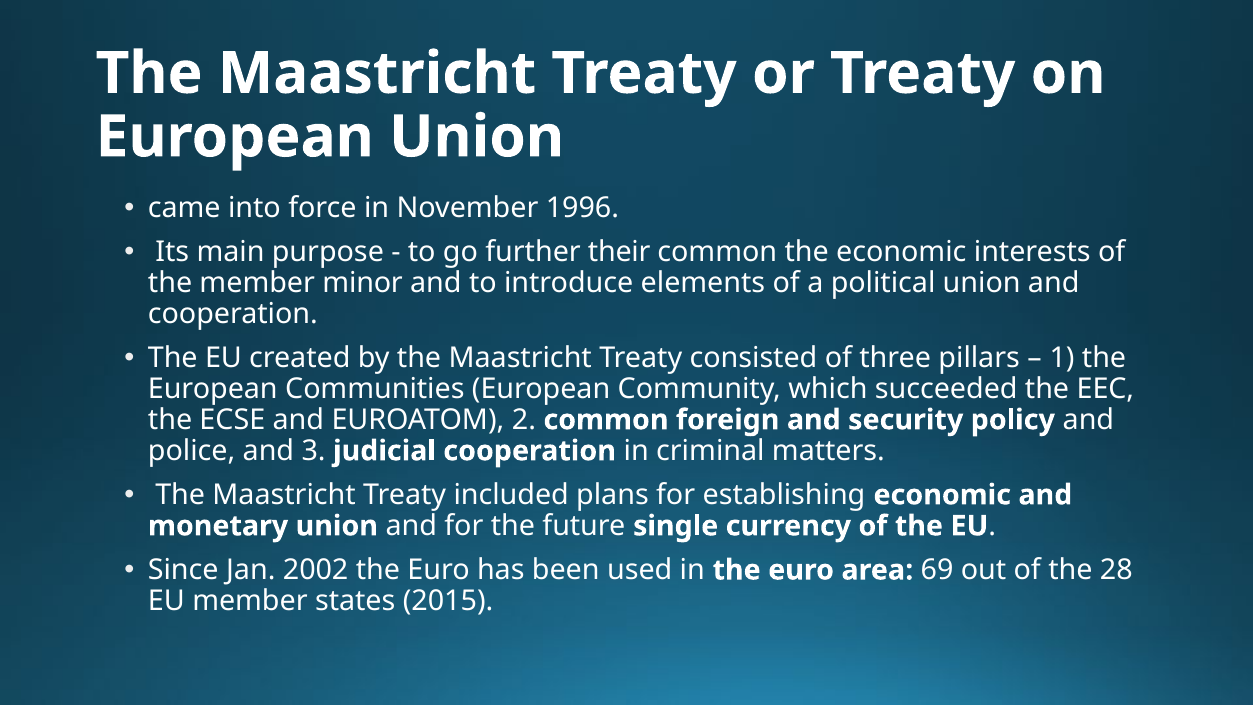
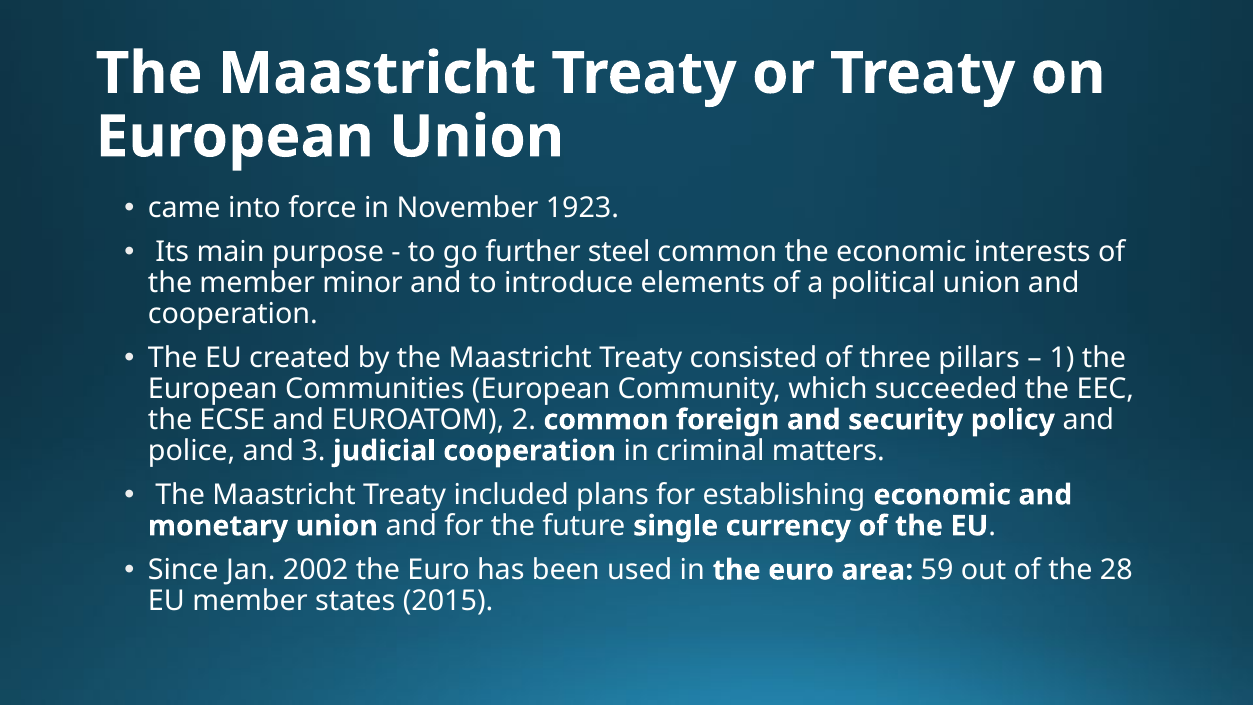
1996: 1996 -> 1923
their: their -> steel
69: 69 -> 59
